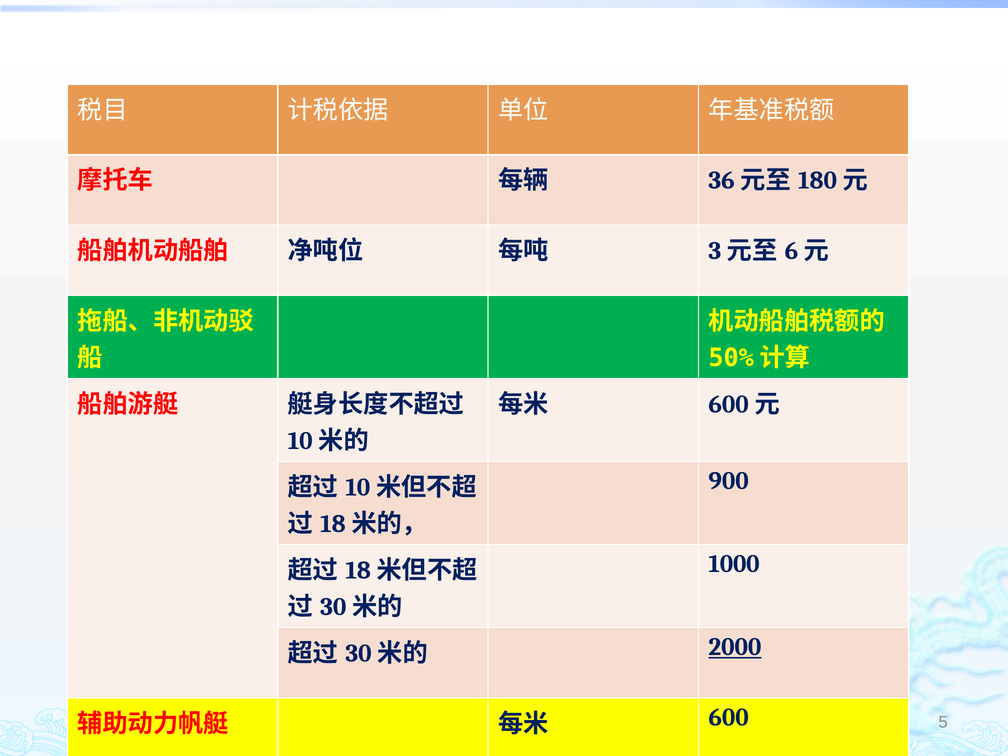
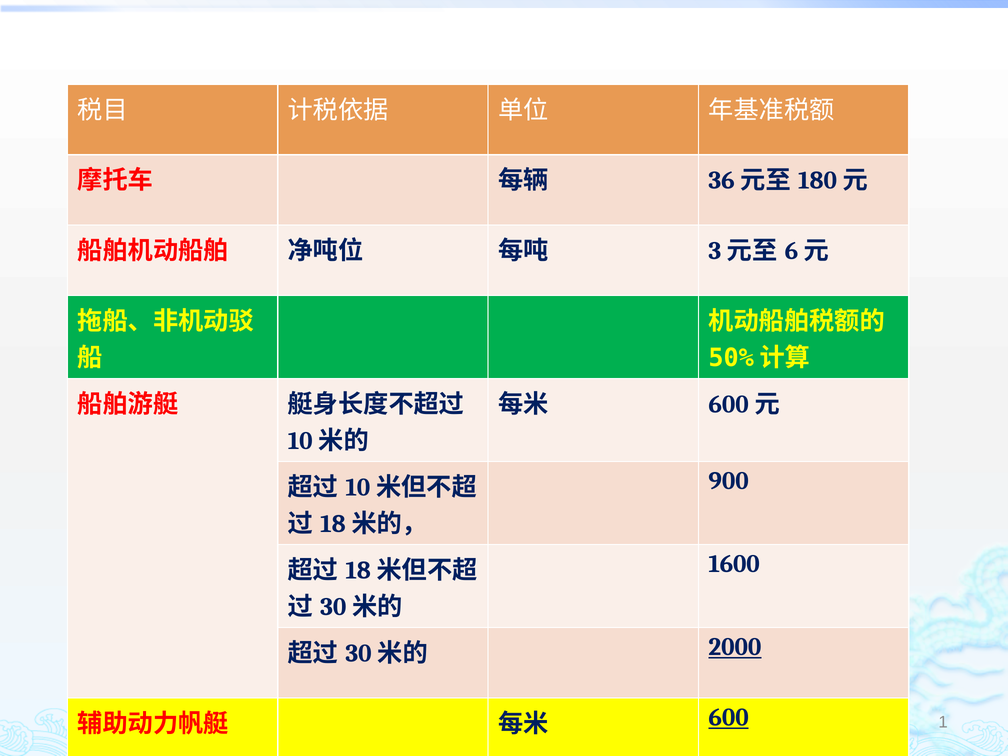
1000: 1000 -> 1600
600 underline: none -> present
5 at (943, 722): 5 -> 1
